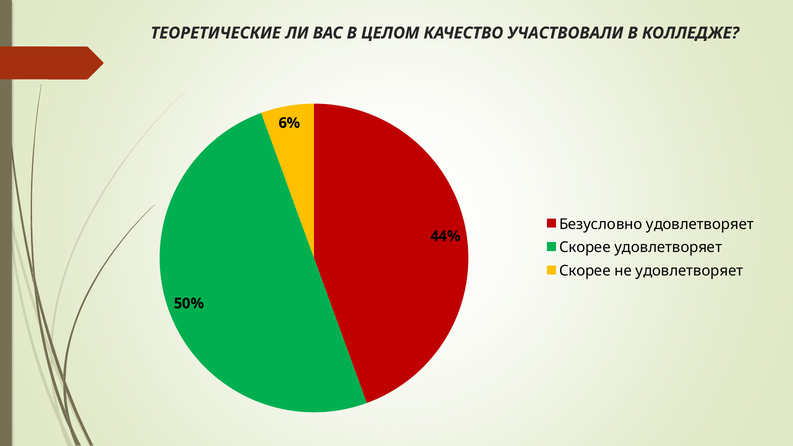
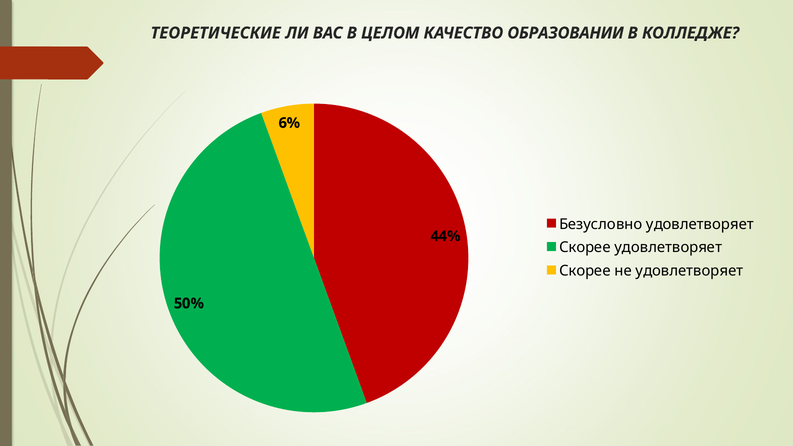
УЧАСТВОВАЛИ: УЧАСТВОВАЛИ -> ОБРАЗОВАНИИ
